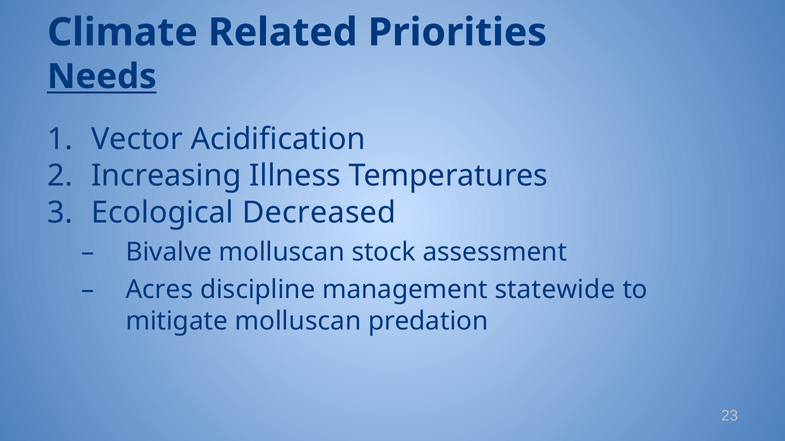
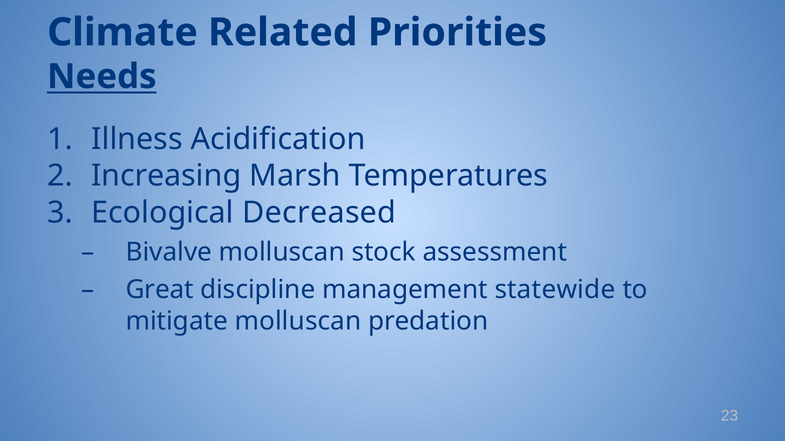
Vector: Vector -> Illness
Illness: Illness -> Marsh
Acres: Acres -> Great
